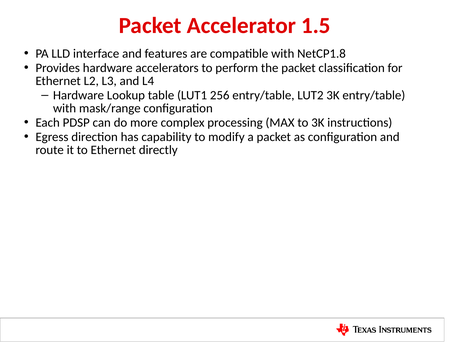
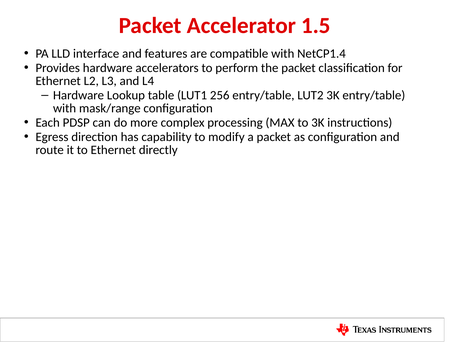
NetCP1.8: NetCP1.8 -> NetCP1.4
